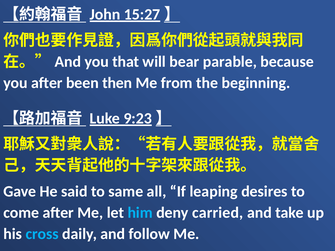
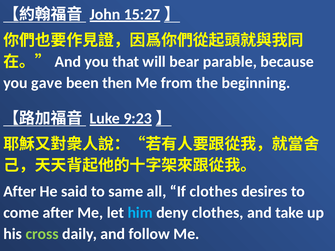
you after: after -> gave
Gave at (20, 192): Gave -> After
If leaping: leaping -> clothes
deny carried: carried -> clothes
cross colour: light blue -> light green
